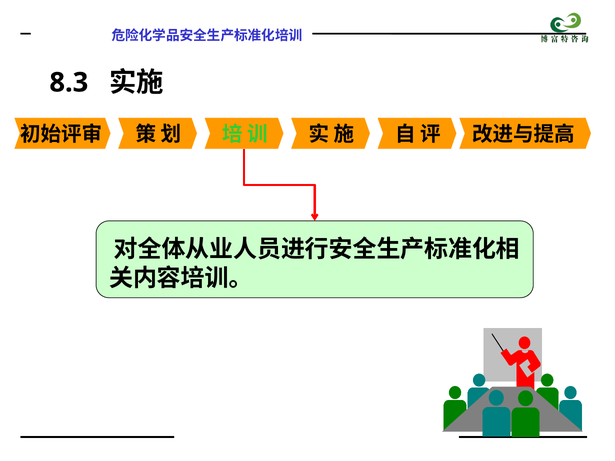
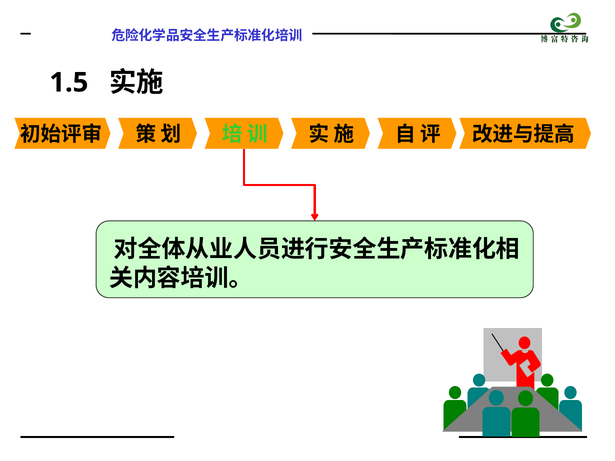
8.3: 8.3 -> 1.5
